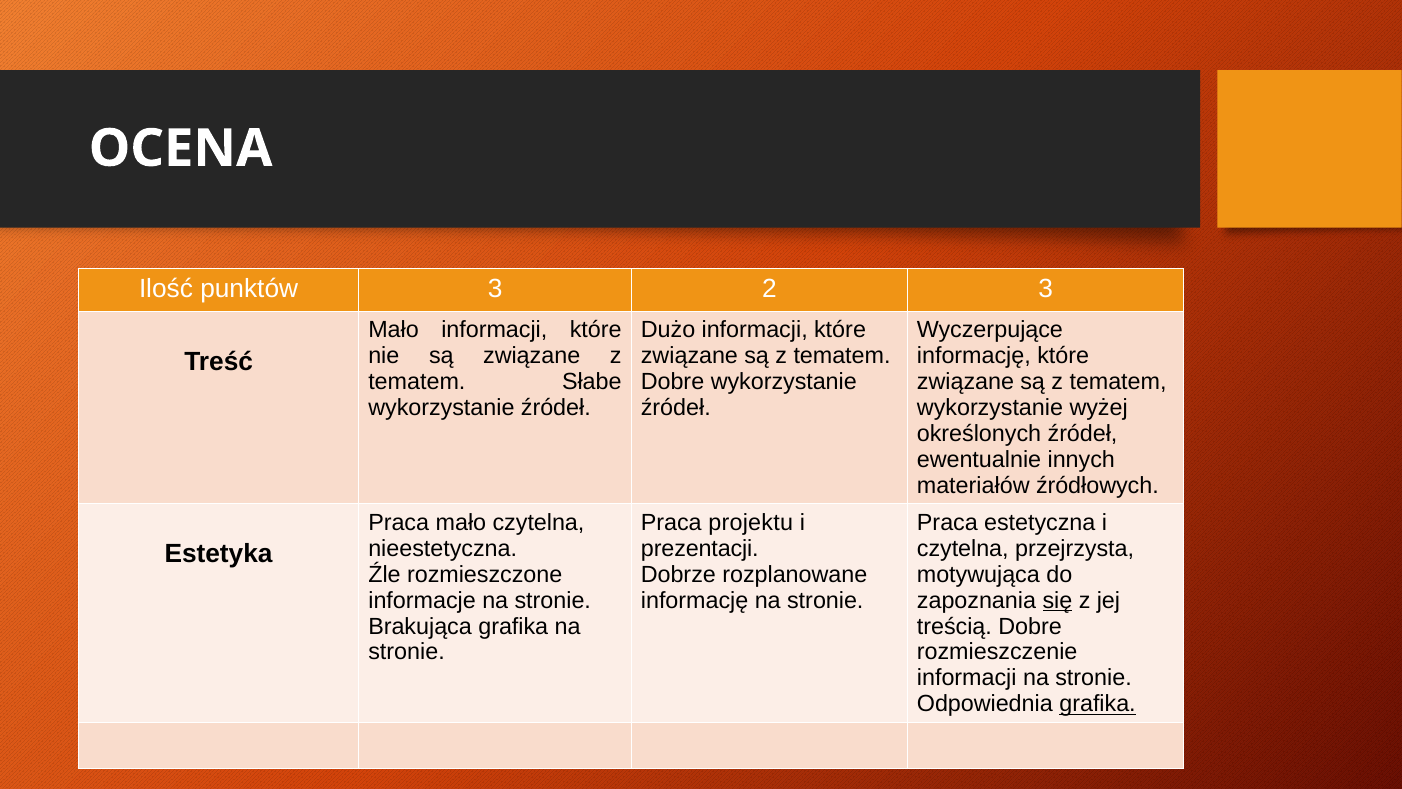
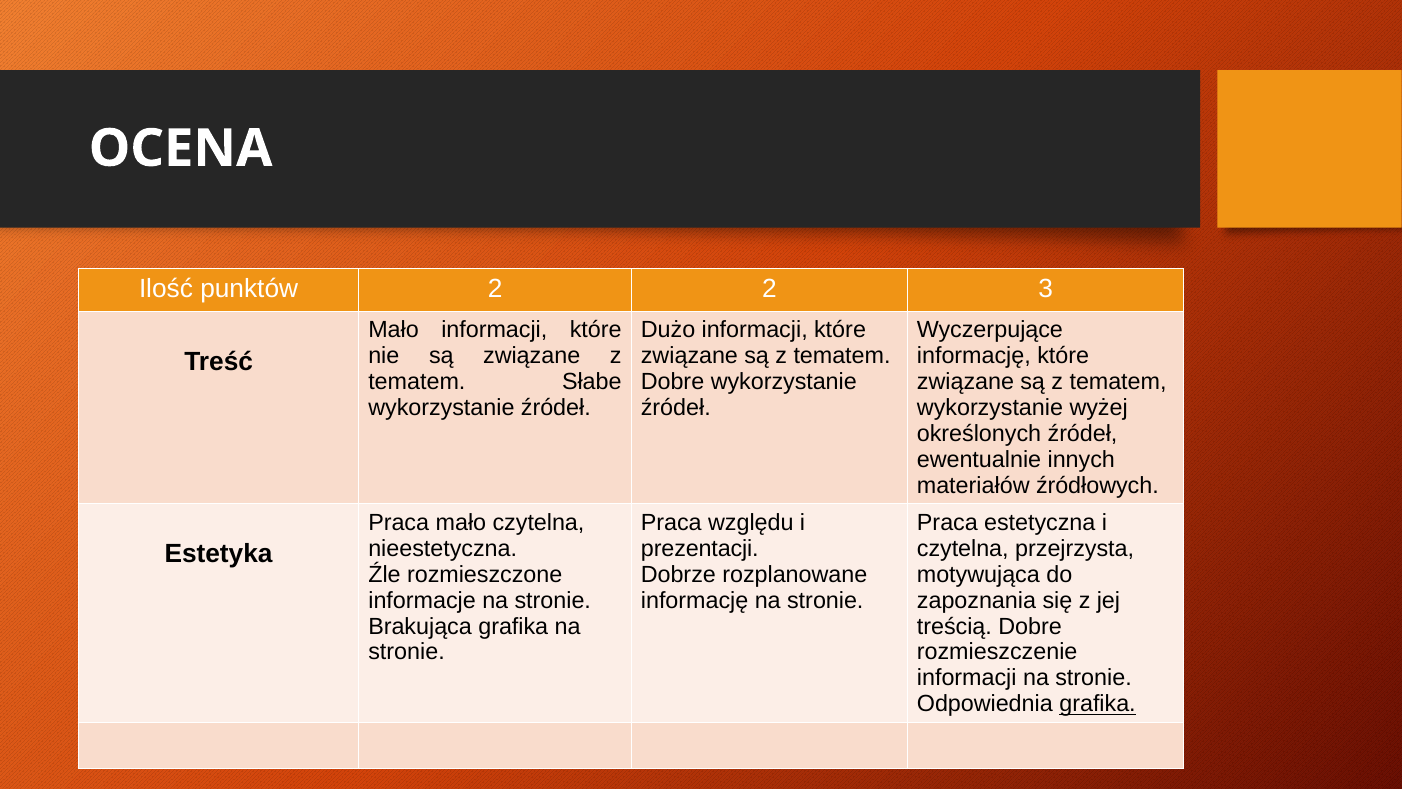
punktów 3: 3 -> 2
projektu: projektu -> względu
się underline: present -> none
